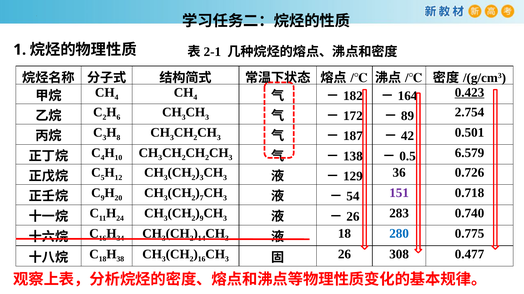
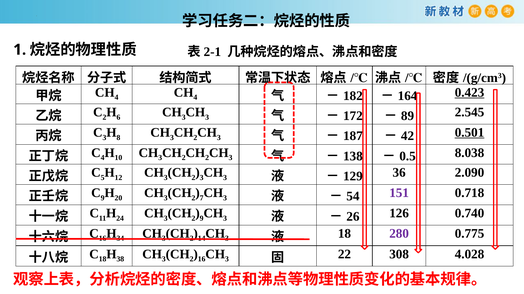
2.754: 2.754 -> 2.545
0.501 underline: none -> present
6.579: 6.579 -> 8.038
0.726: 0.726 -> 2.090
283: 283 -> 126
280 colour: blue -> purple
26 at (344, 255): 26 -> 22
0.477: 0.477 -> 4.028
